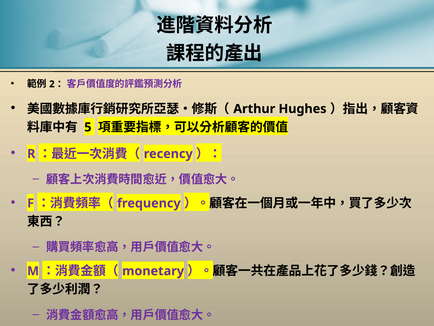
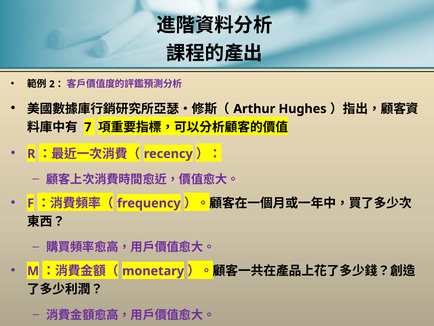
5: 5 -> 7
